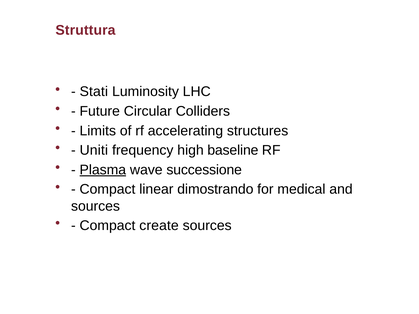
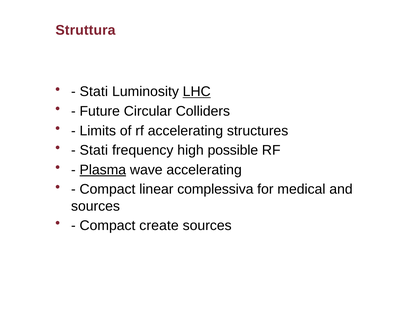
LHC underline: none -> present
Uniti at (94, 150): Uniti -> Stati
baseline: baseline -> possible
wave successione: successione -> accelerating
dimostrando: dimostrando -> complessiva
